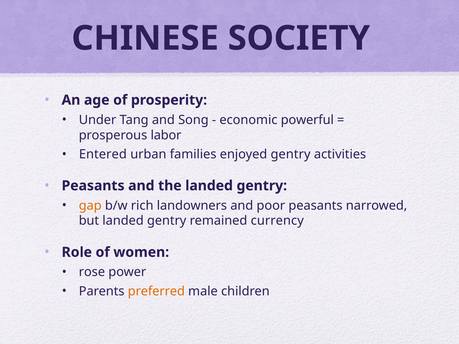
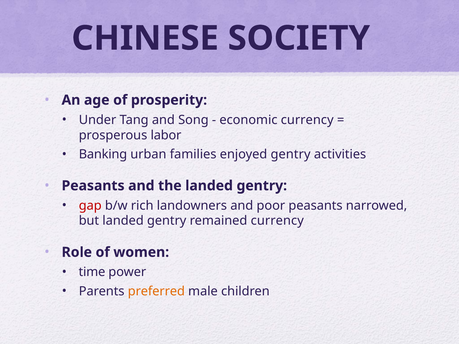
economic powerful: powerful -> currency
Entered: Entered -> Banking
gap colour: orange -> red
rose: rose -> time
